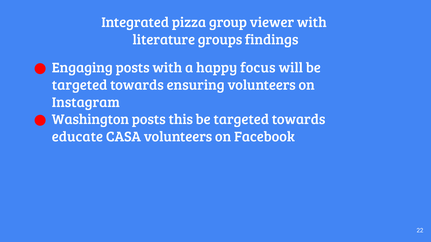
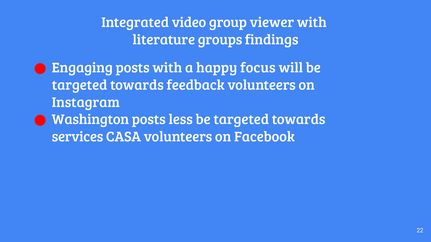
pizza: pizza -> video
ensuring: ensuring -> feedback
this: this -> less
educate: educate -> services
